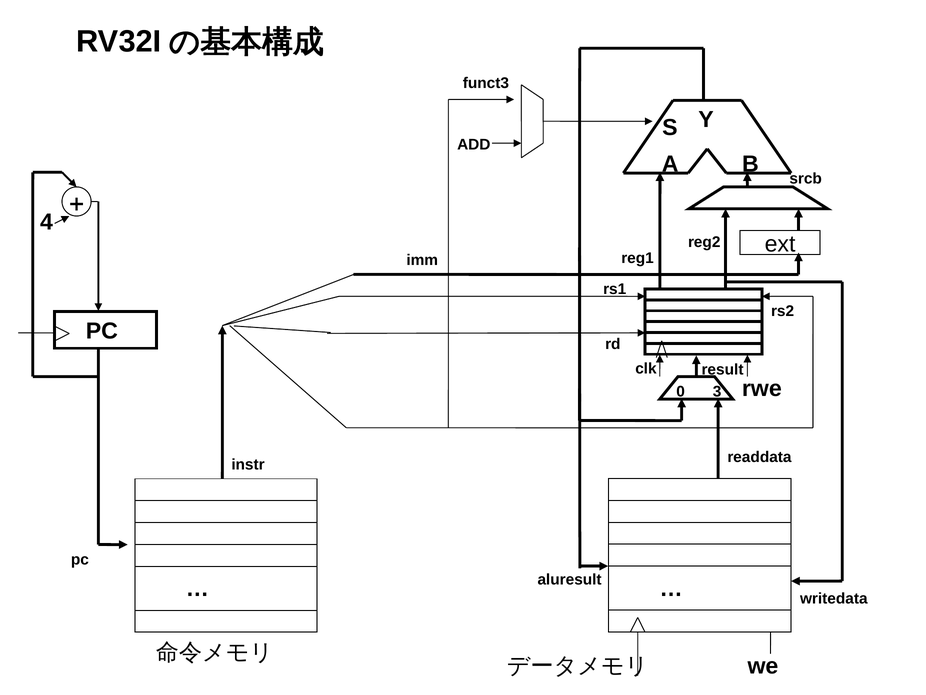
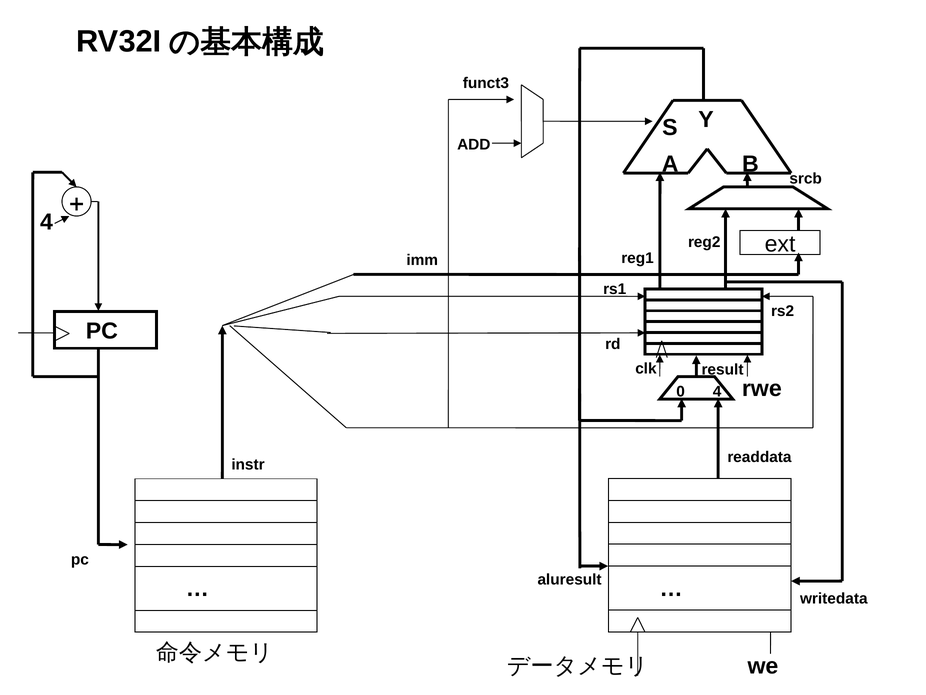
0 3: 3 -> 4
